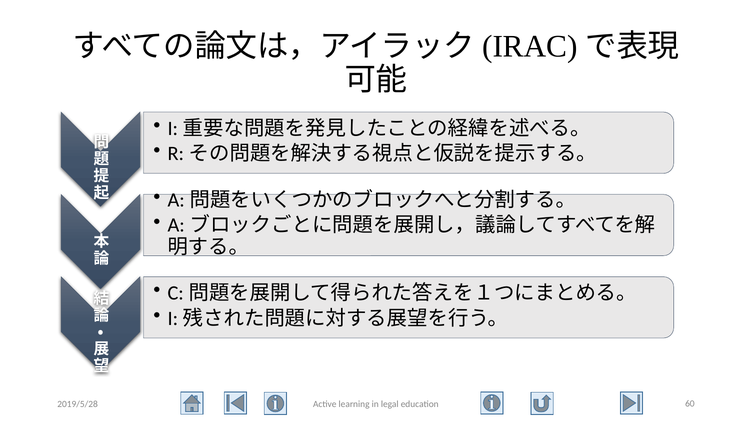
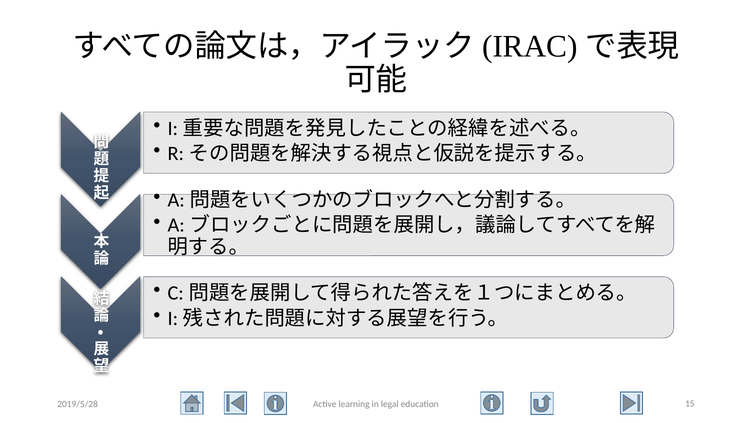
60: 60 -> 15
